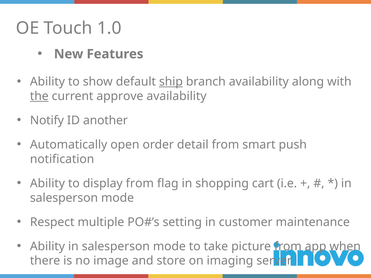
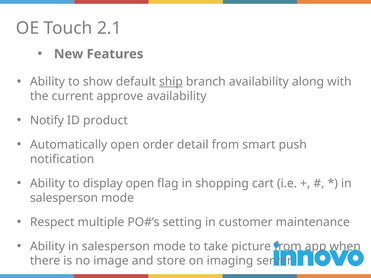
1.0: 1.0 -> 2.1
the underline: present -> none
another: another -> product
display from: from -> open
